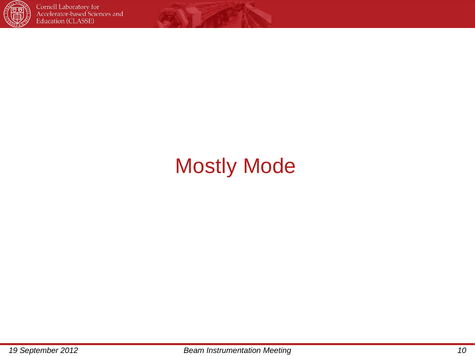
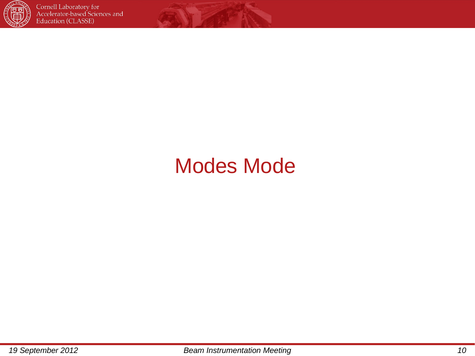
Mostly: Mostly -> Modes
